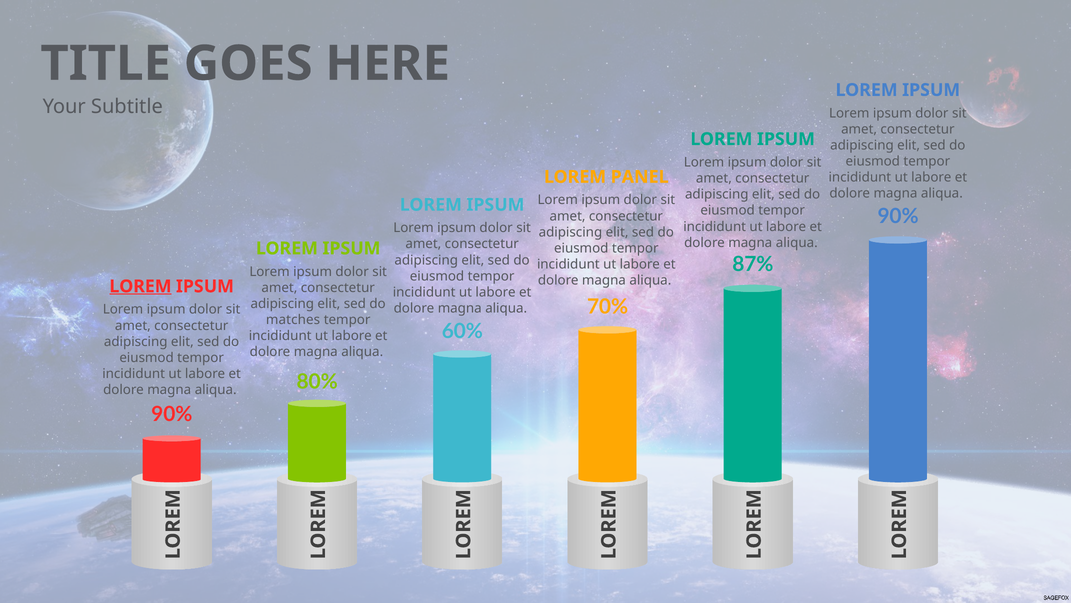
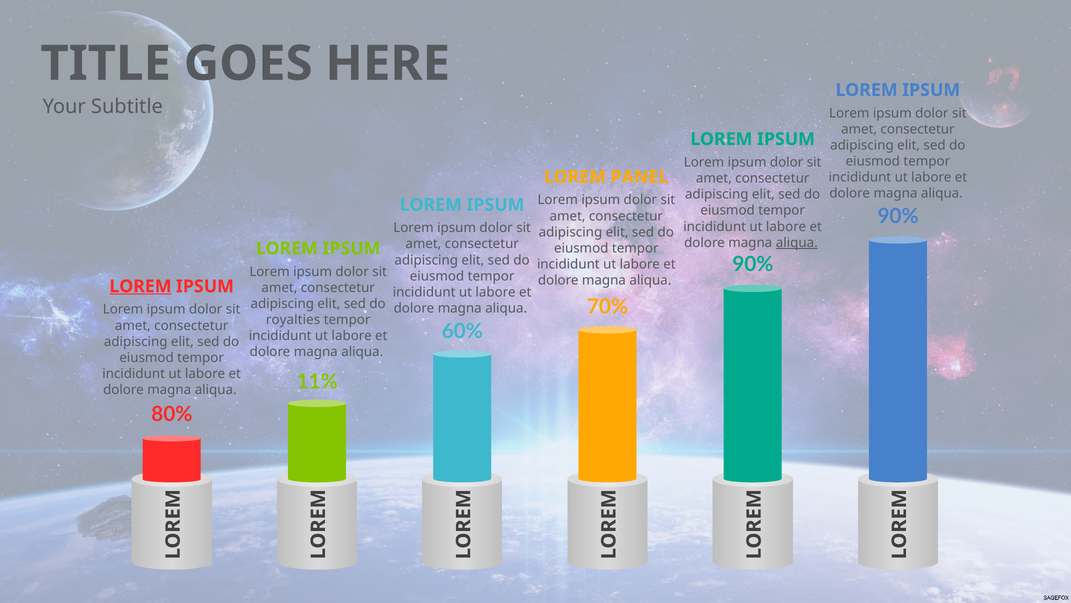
aliqua at (797, 242) underline: none -> present
87% at (753, 264): 87% -> 90%
matches: matches -> royalties
80%: 80% -> 11%
90% at (172, 414): 90% -> 80%
